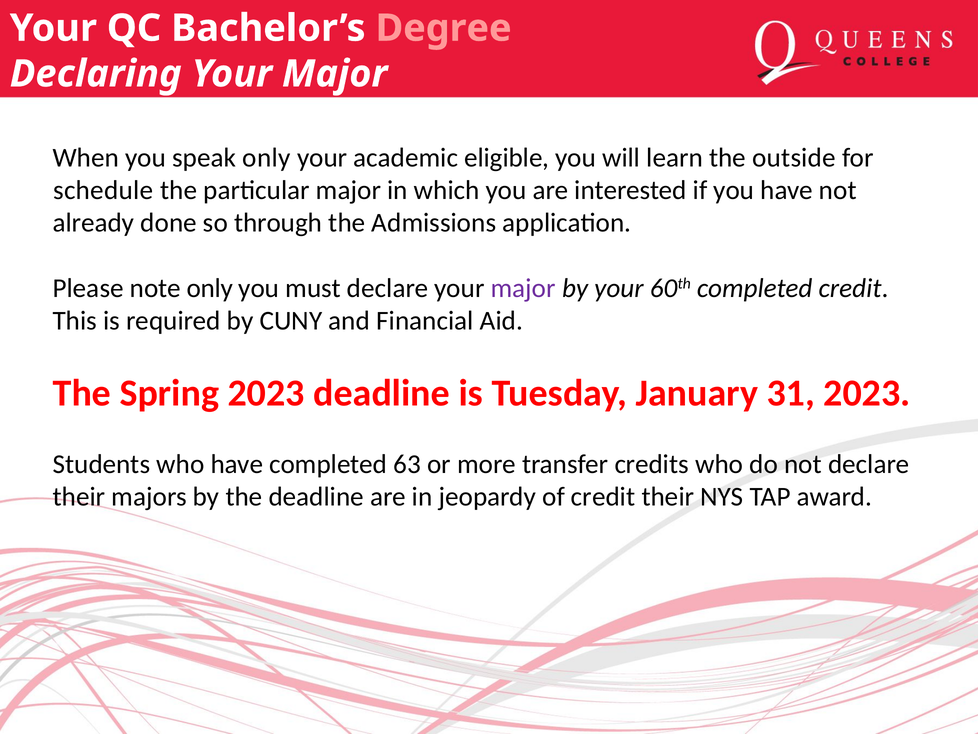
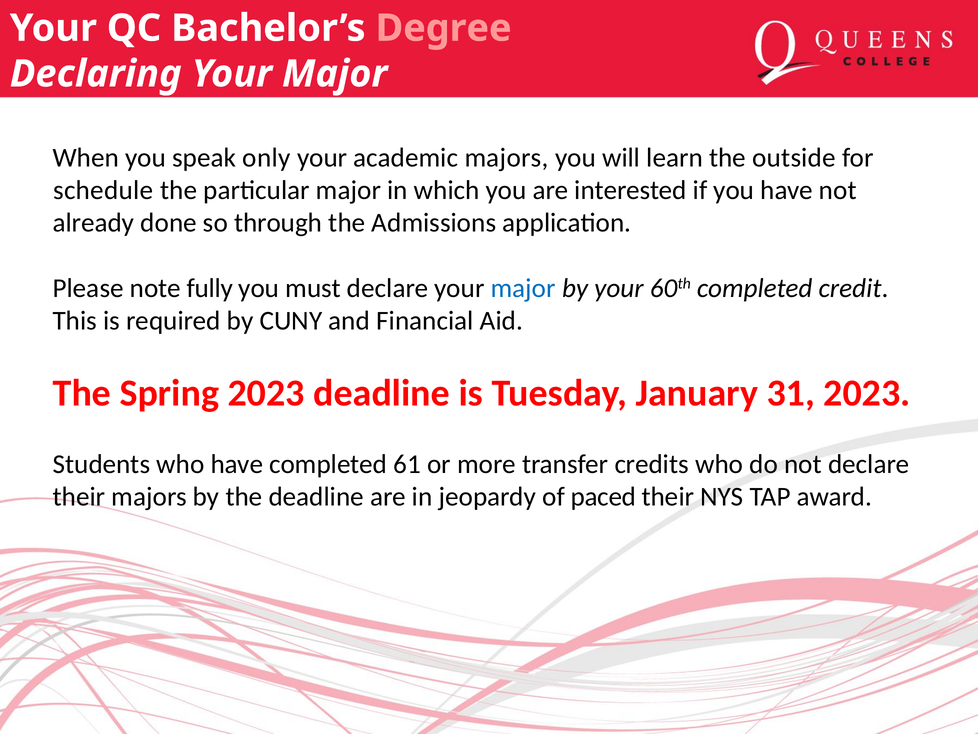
academic eligible: eligible -> majors
note only: only -> fully
major at (523, 288) colour: purple -> blue
63: 63 -> 61
of credit: credit -> paced
